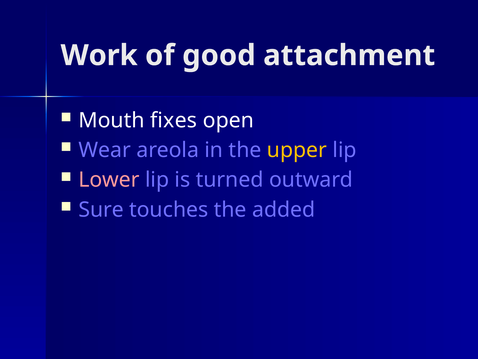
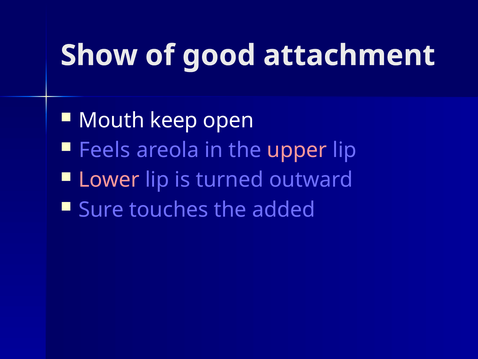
Work: Work -> Show
fixes: fixes -> keep
Wear: Wear -> Feels
upper colour: yellow -> pink
